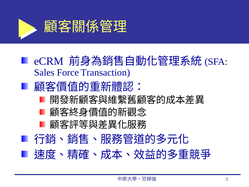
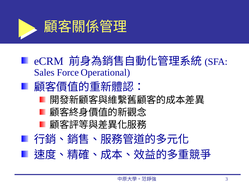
Transaction: Transaction -> Operational
